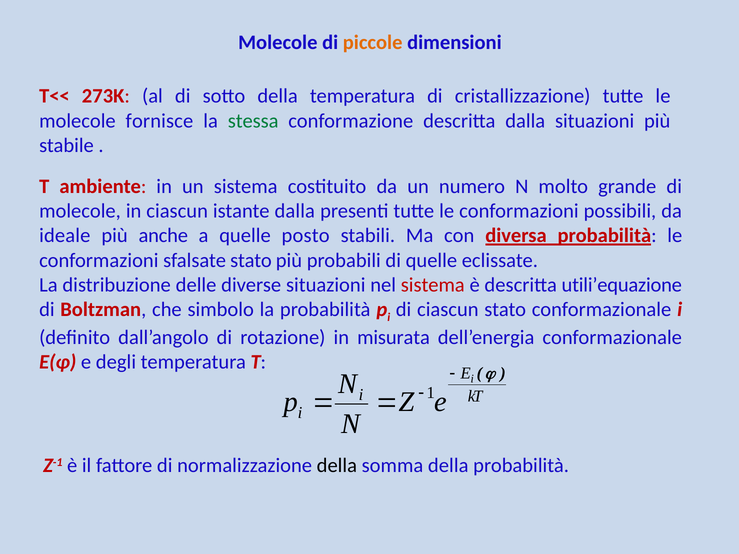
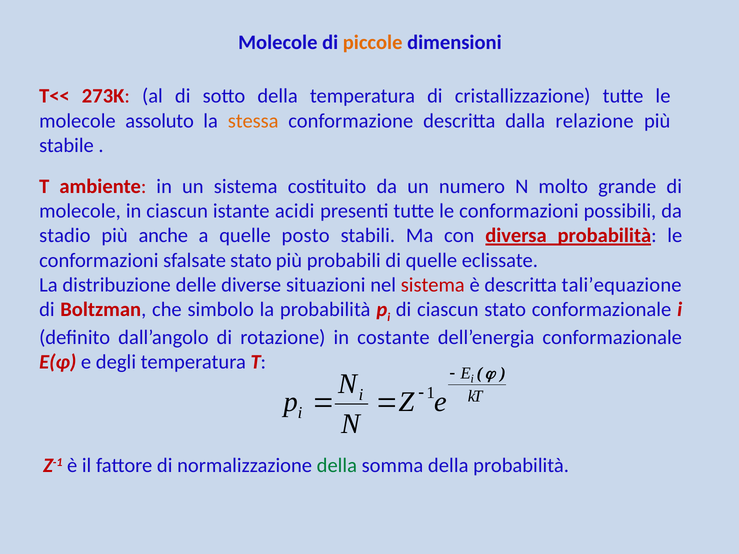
fornisce: fornisce -> assoluto
stessa colour: green -> orange
dalla situazioni: situazioni -> relazione
istante dalla: dalla -> acidi
ideale: ideale -> stadio
utili’equazione: utili’equazione -> tali’equazione
misurata: misurata -> costante
della at (337, 466) colour: black -> green
